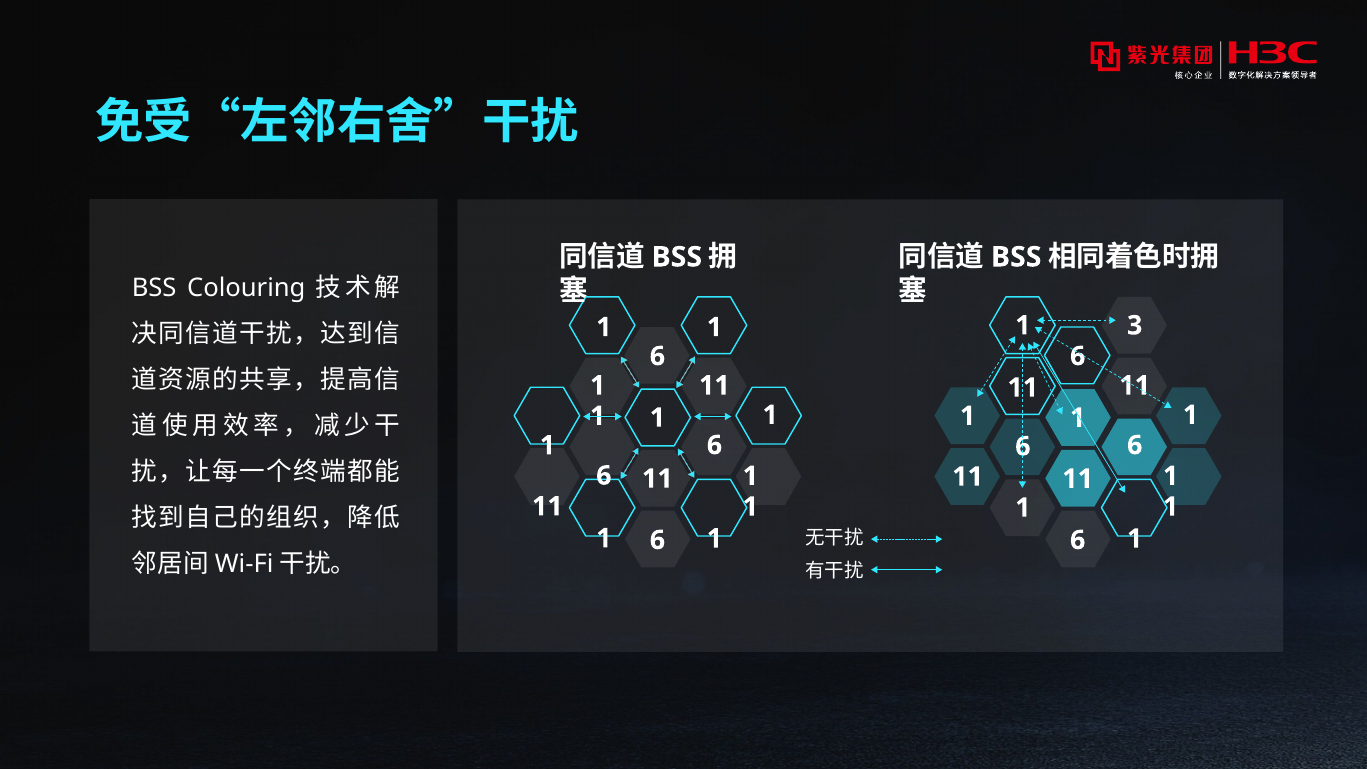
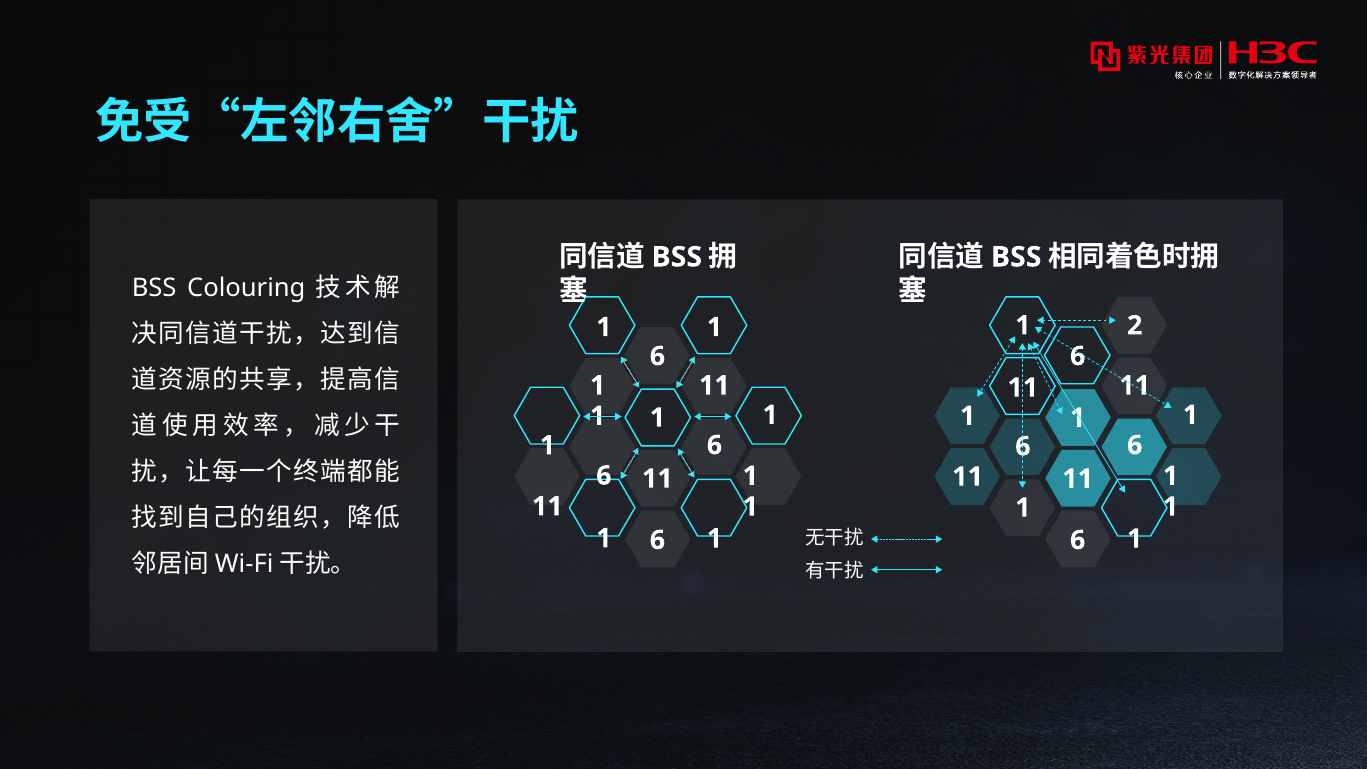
3: 3 -> 2
